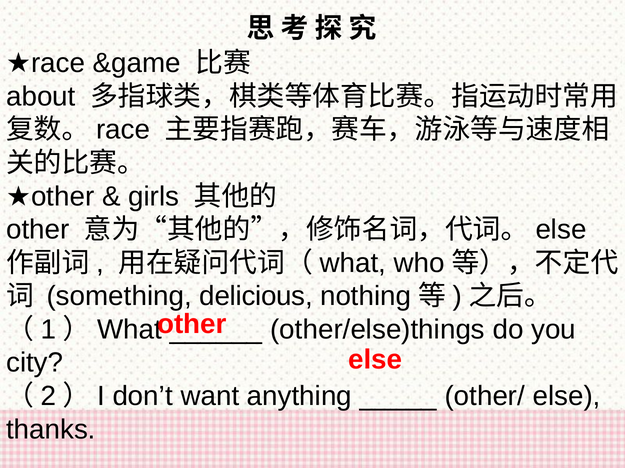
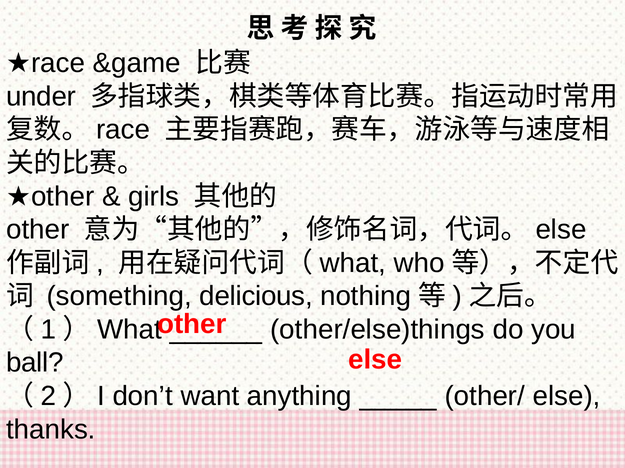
about: about -> under
city: city -> ball
